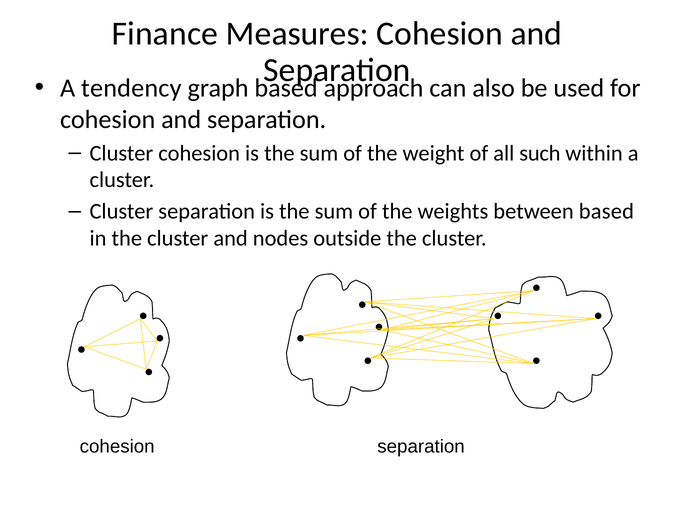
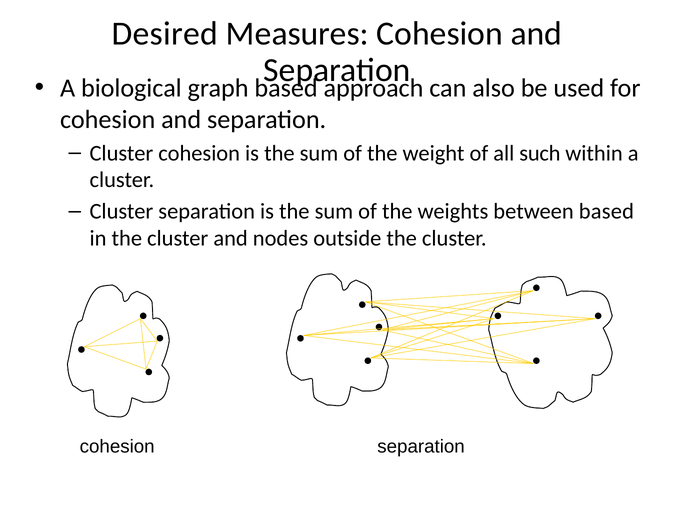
Finance: Finance -> Desired
tendency: tendency -> biological
